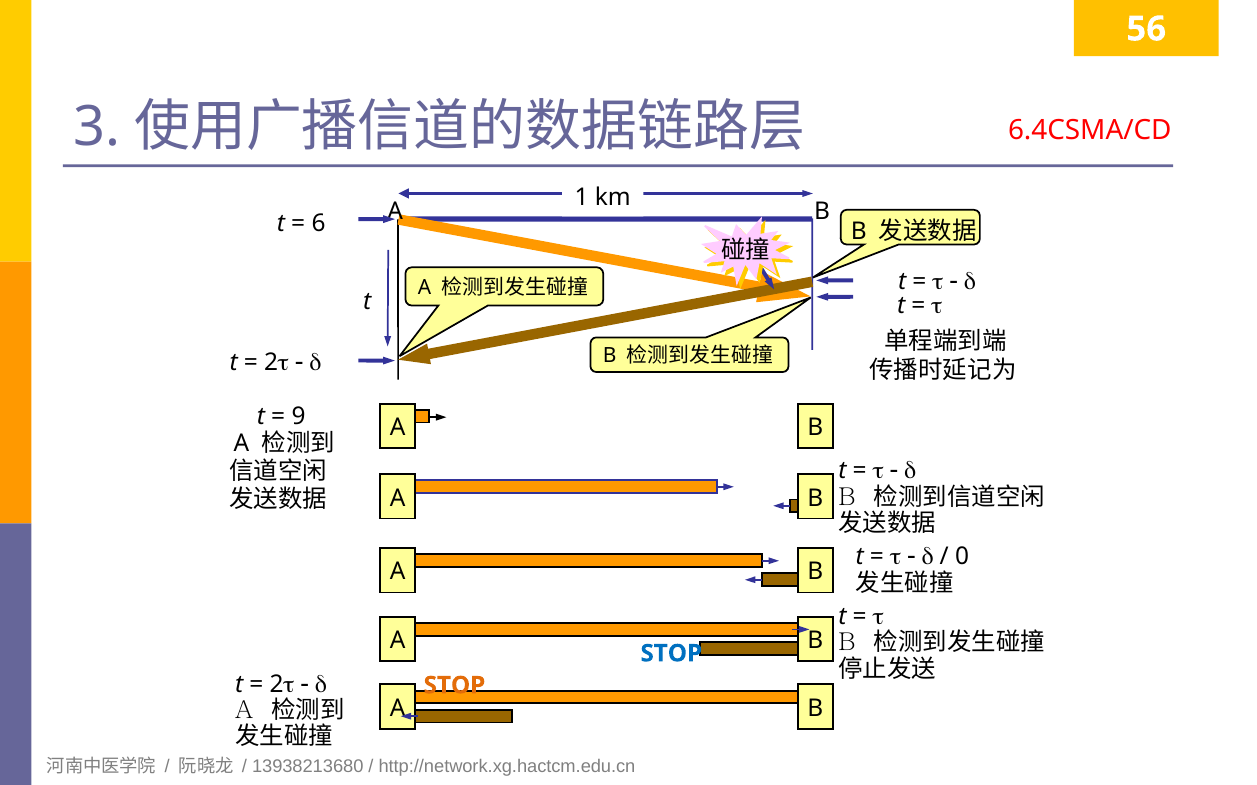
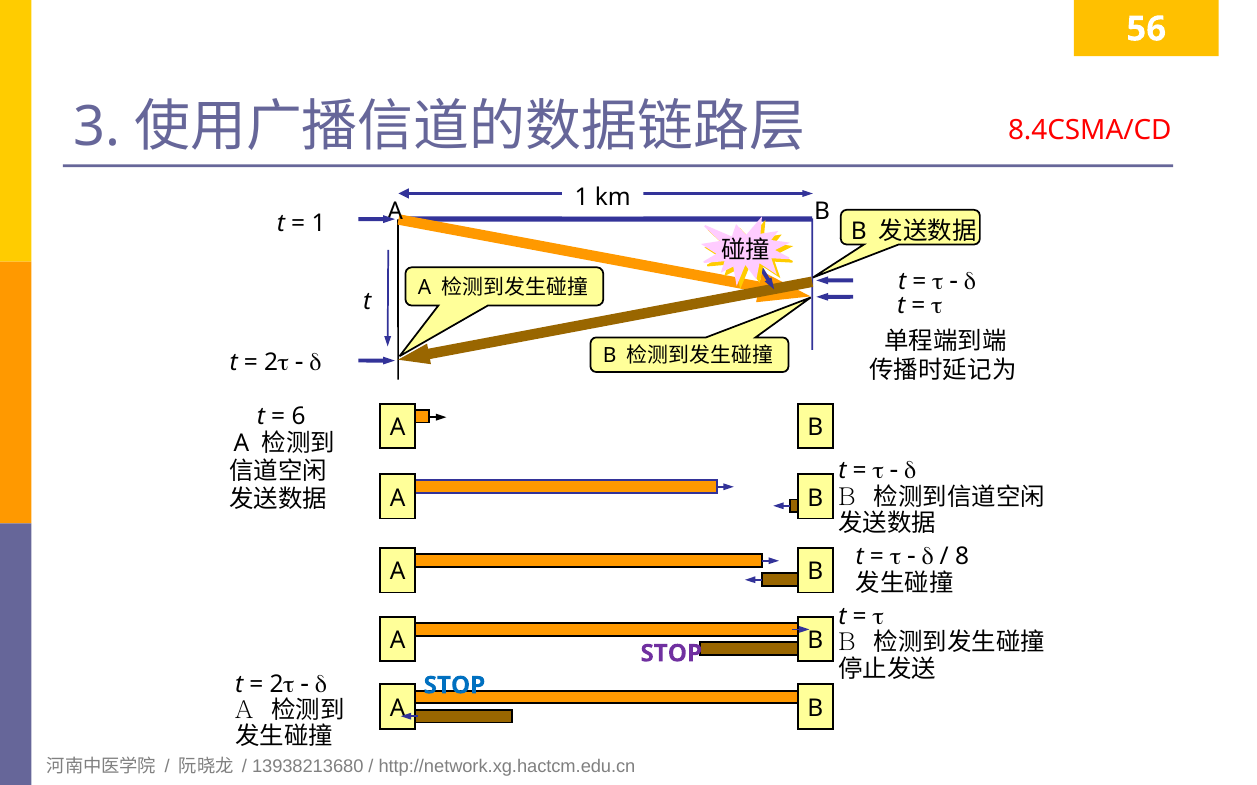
6.4CSMA/CD: 6.4CSMA/CD -> 8.4CSMA/CD
6 at (319, 224): 6 -> 1
9: 9 -> 6
0: 0 -> 8
STOP at (671, 654) colour: blue -> purple
STOP at (454, 686) colour: orange -> blue
